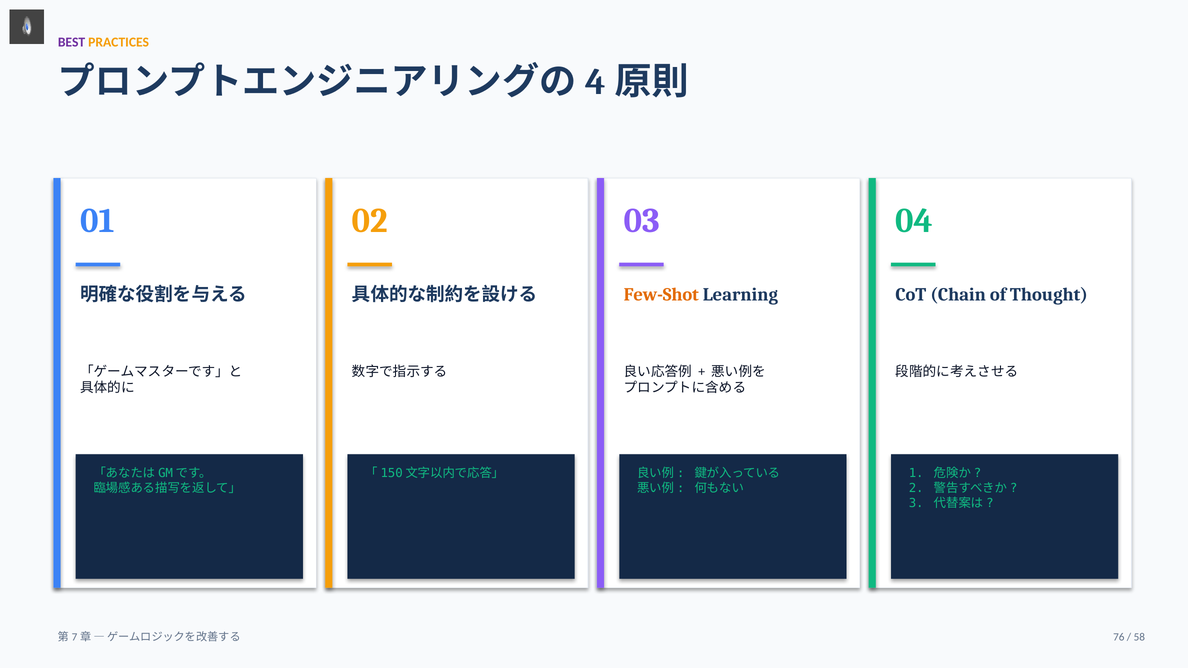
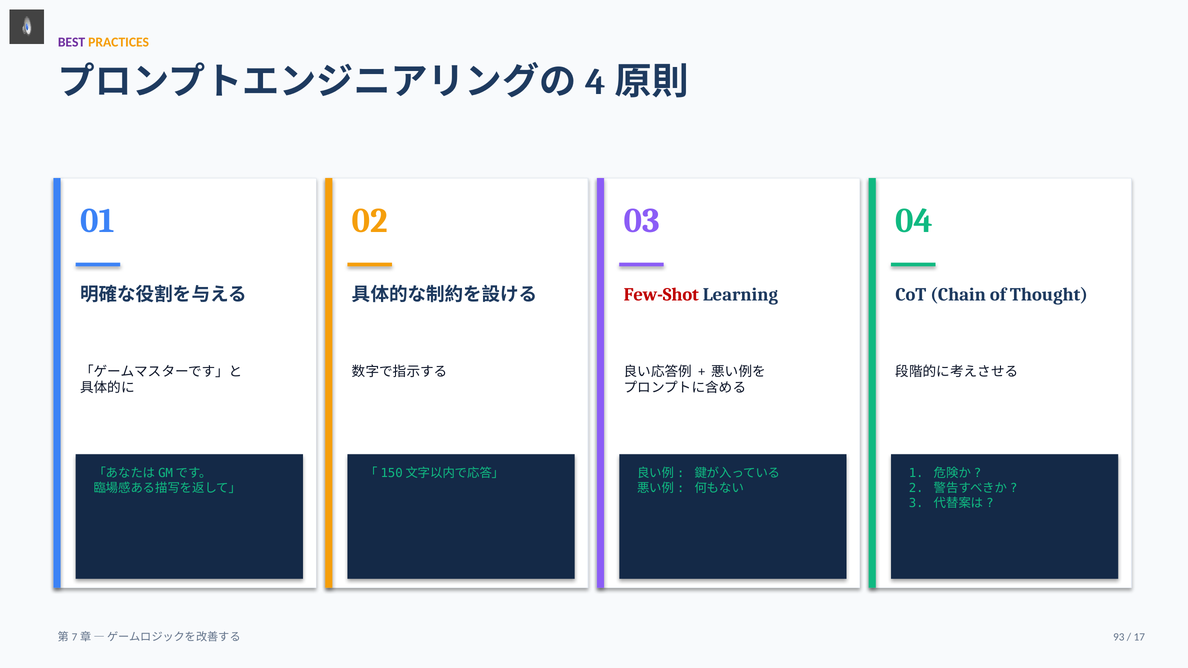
Few-Shot colour: orange -> red
76: 76 -> 93
58: 58 -> 17
